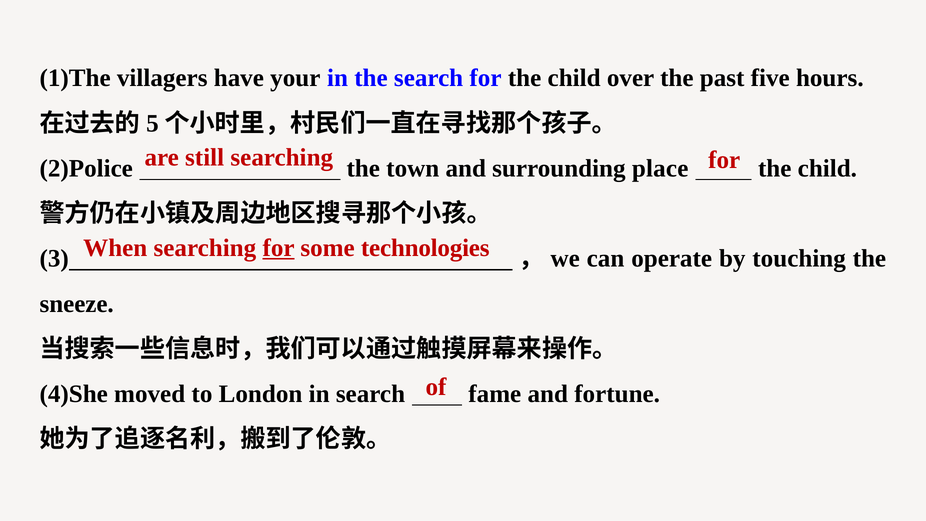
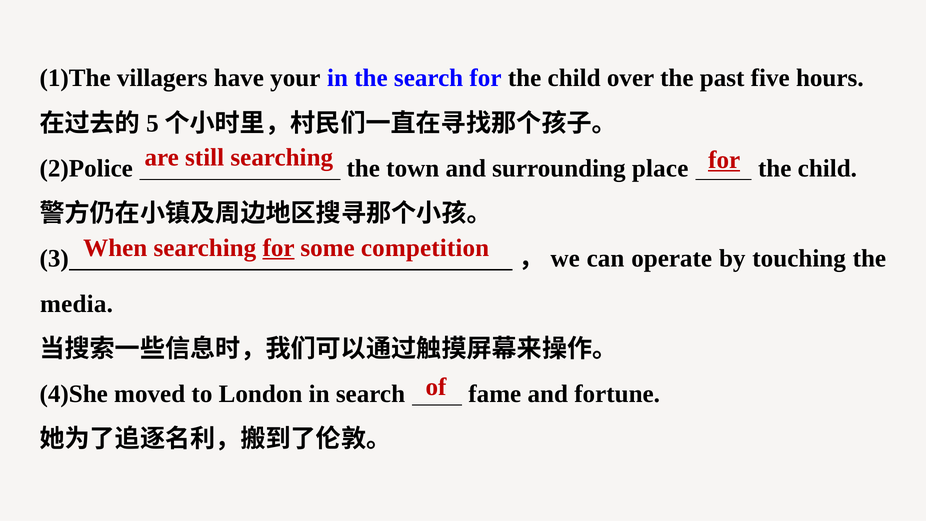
for at (724, 160) underline: none -> present
technologies: technologies -> competition
sneeze: sneeze -> media
